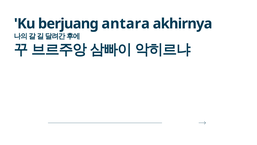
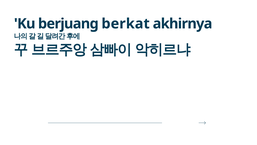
antara: antara -> berkat
